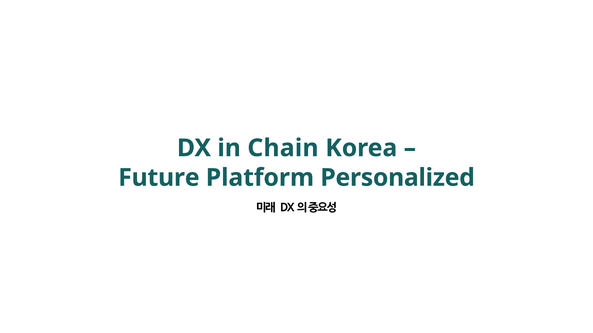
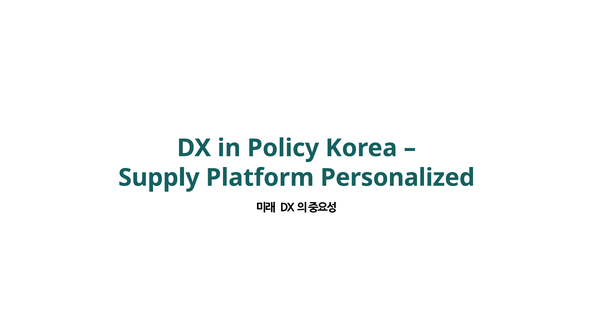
Chain: Chain -> Policy
Future: Future -> Supply
